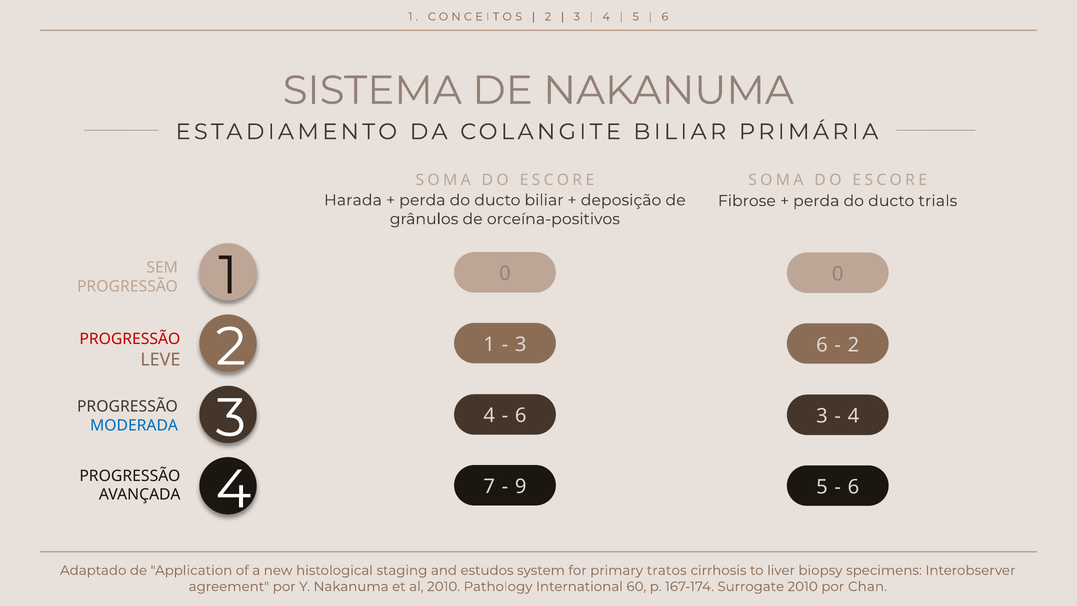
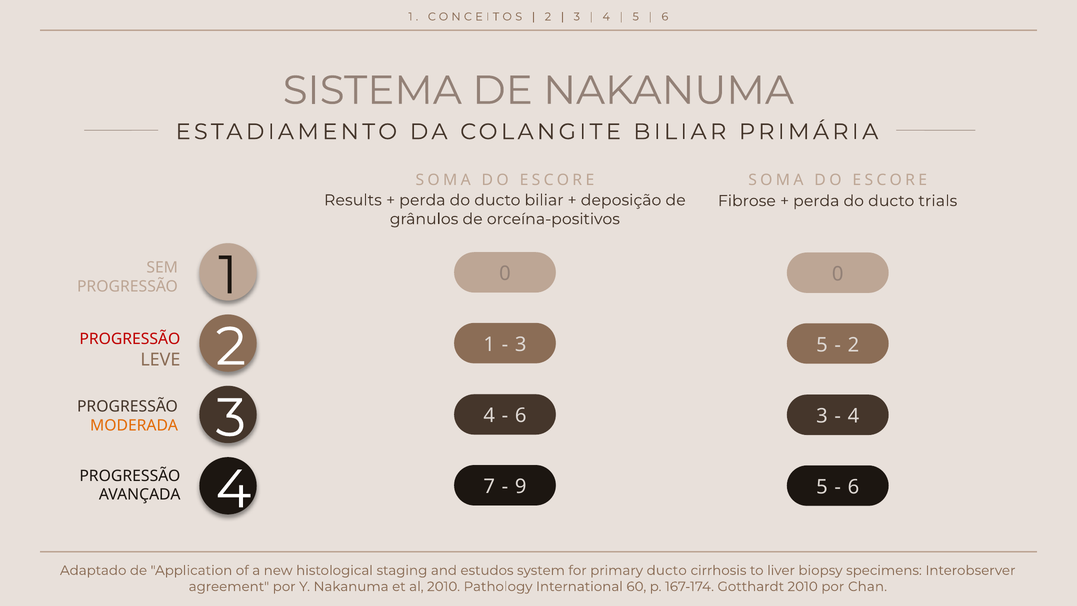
Harada: Harada -> Results
3 6: 6 -> 5
MODERADA colour: blue -> orange
primary tratos: tratos -> ducto
Surrogate: Surrogate -> Gotthardt
